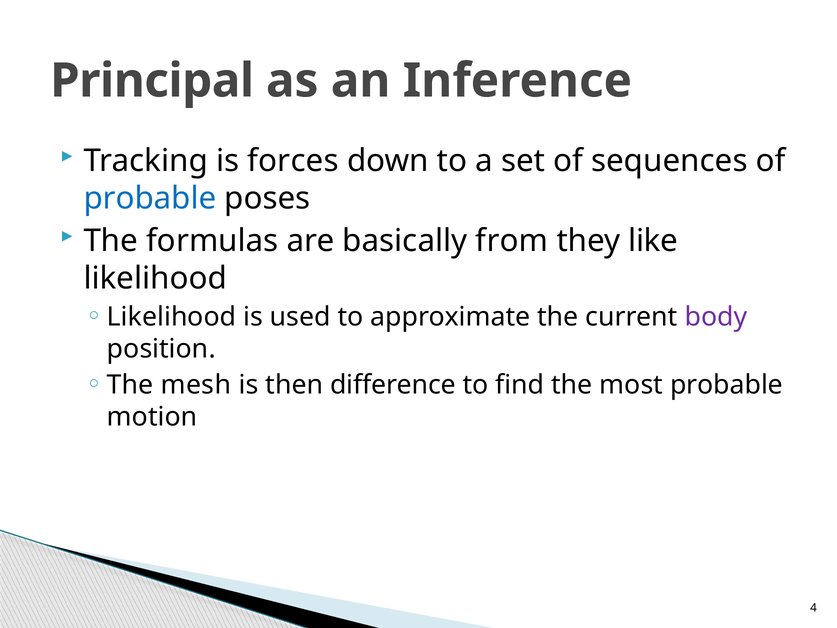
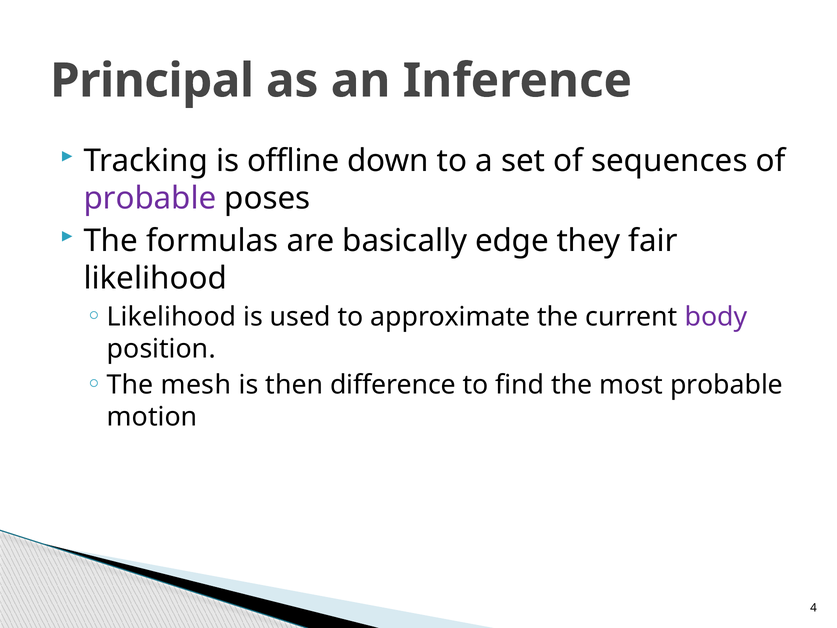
forces: forces -> offline
probable at (150, 198) colour: blue -> purple
from: from -> edge
like: like -> fair
